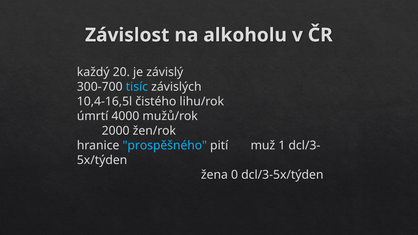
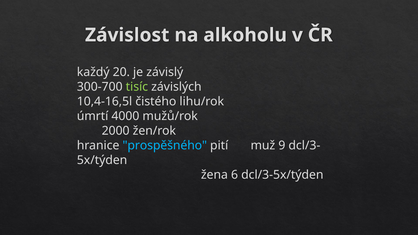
tisíc colour: light blue -> light green
1: 1 -> 9
0: 0 -> 6
